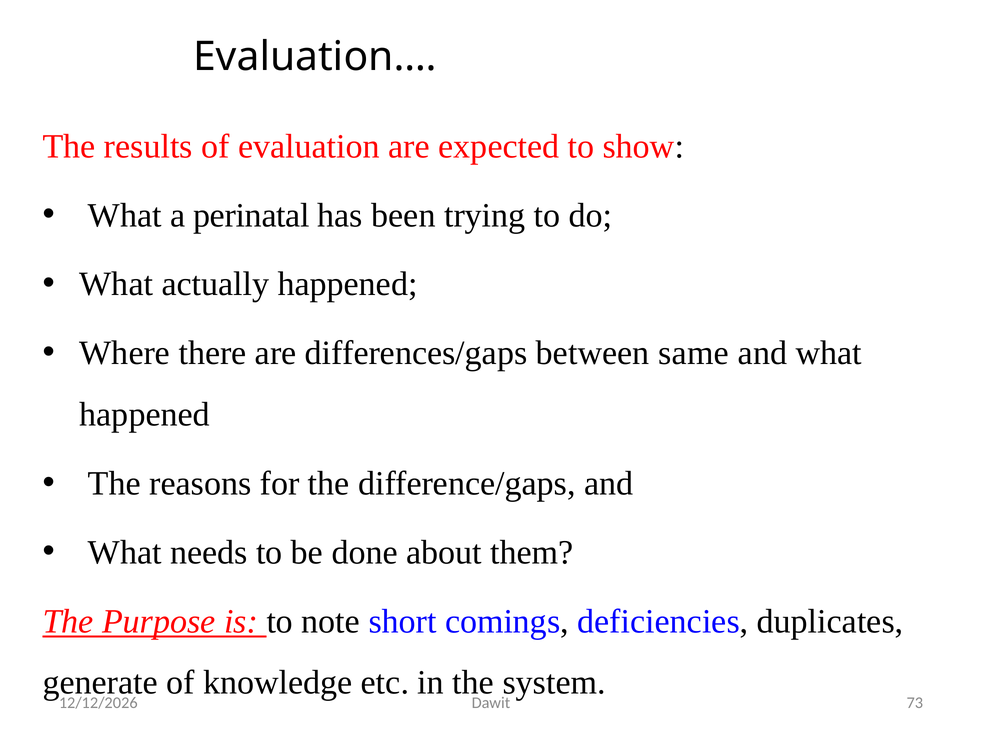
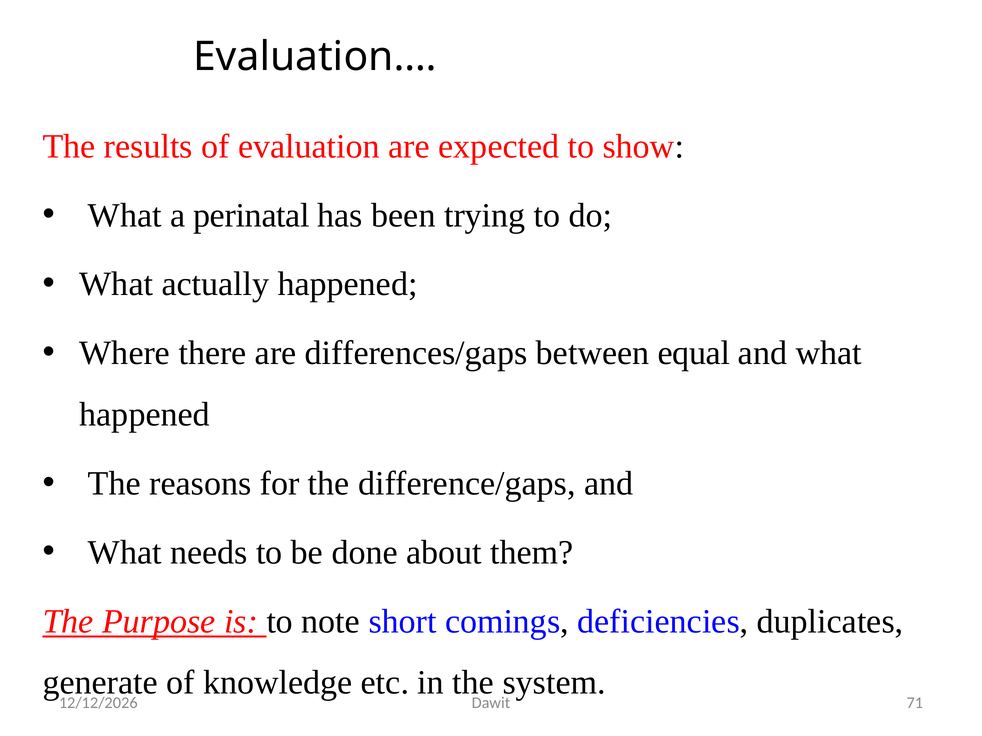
same: same -> equal
73: 73 -> 71
